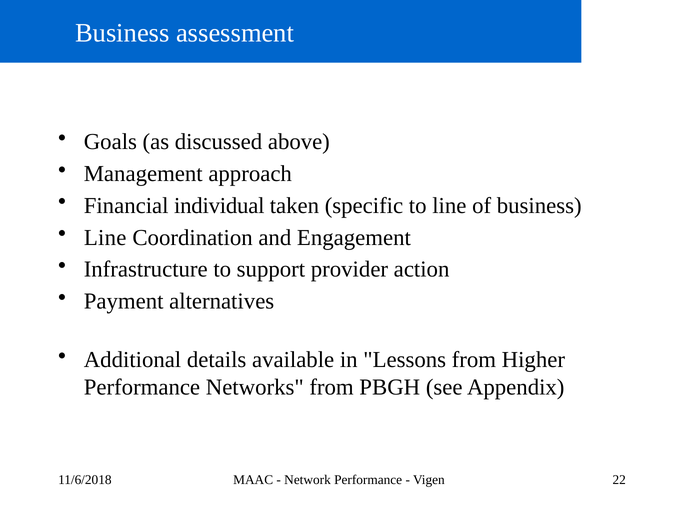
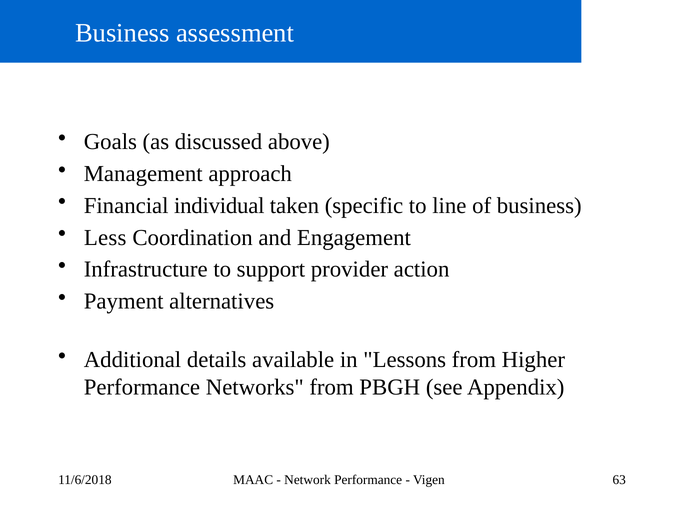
Line at (105, 238): Line -> Less
22: 22 -> 63
